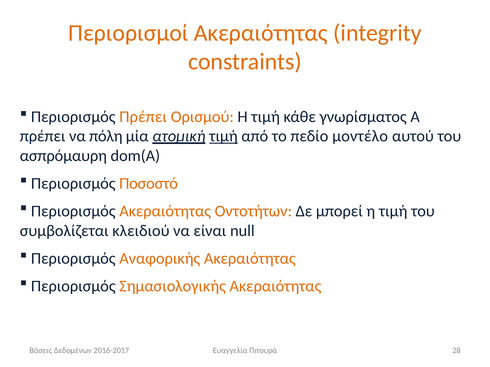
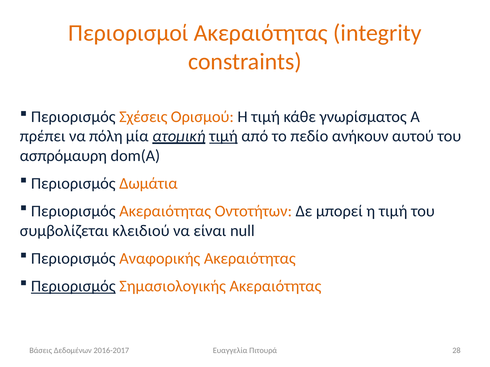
Περιορισμός Πρέπει: Πρέπει -> Σχέσεις
μοντέλο: μοντέλο -> ανήκουν
Ποσοστό: Ποσοστό -> Δωμάτια
Περιορισμός at (73, 287) underline: none -> present
